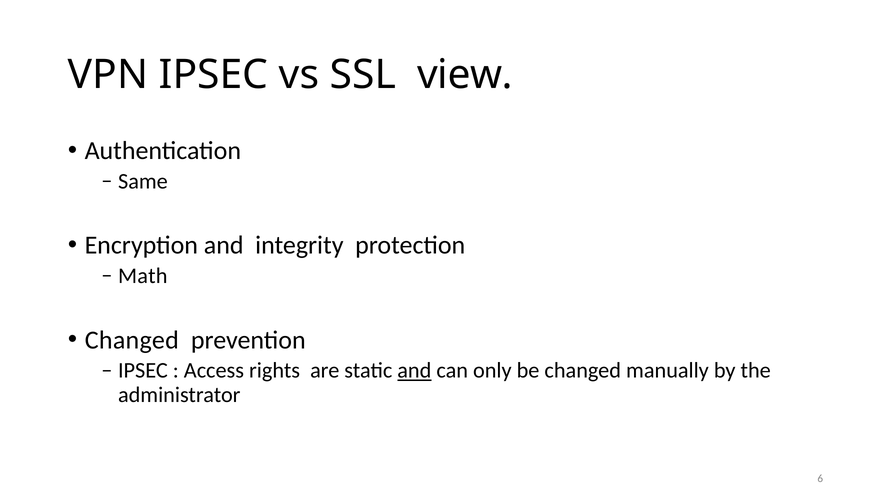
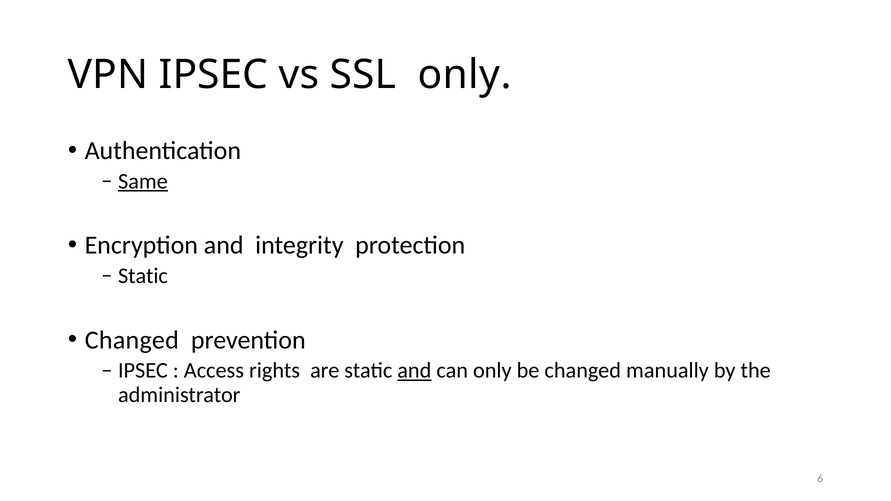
SSL view: view -> only
Same underline: none -> present
Math at (143, 276): Math -> Static
